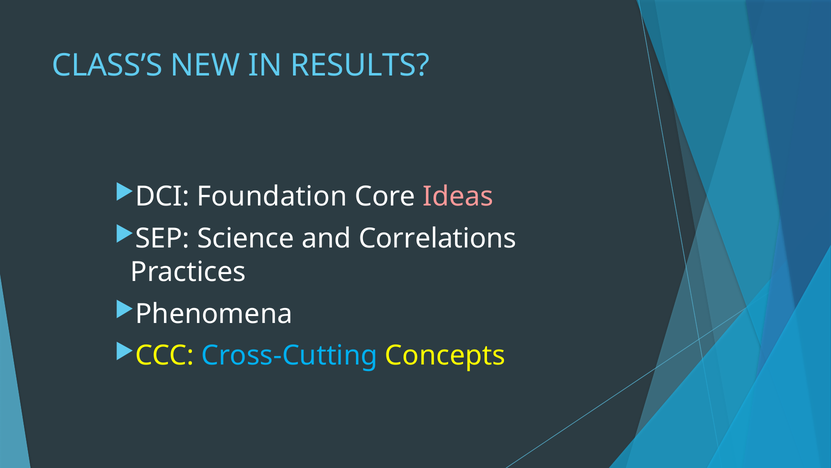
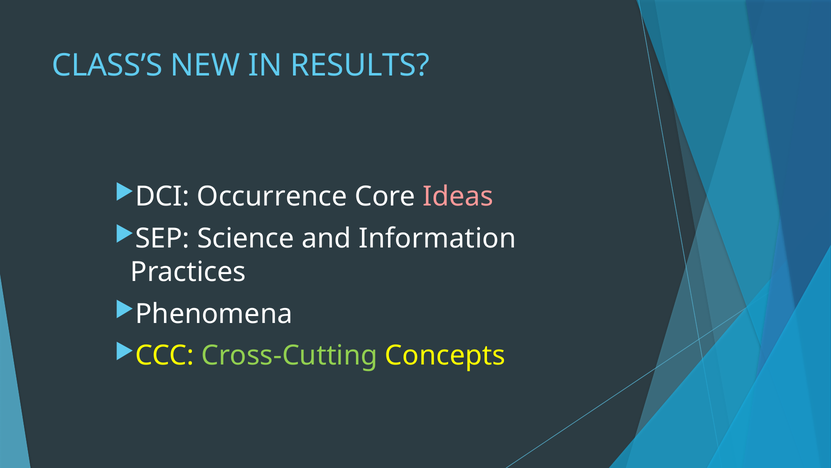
Foundation: Foundation -> Occurrence
Correlations: Correlations -> Information
Cross-Cutting colour: light blue -> light green
